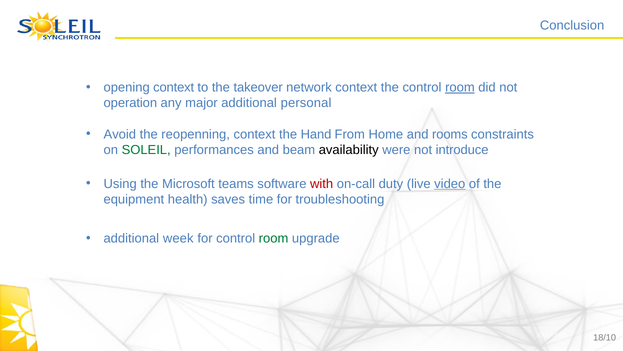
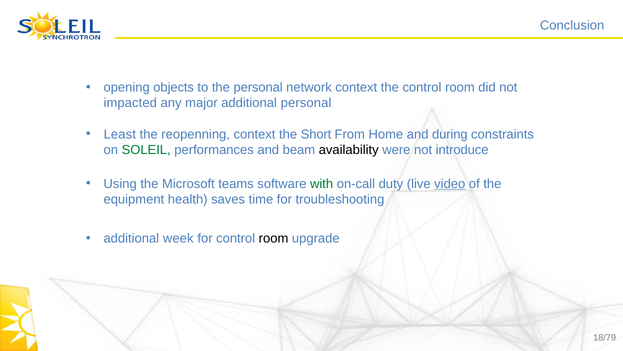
opening context: context -> objects
the takeover: takeover -> personal
room at (460, 87) underline: present -> none
operation: operation -> impacted
Avoid: Avoid -> Least
Hand: Hand -> Short
rooms: rooms -> during
with colour: red -> green
room at (274, 238) colour: green -> black
18/10: 18/10 -> 18/79
